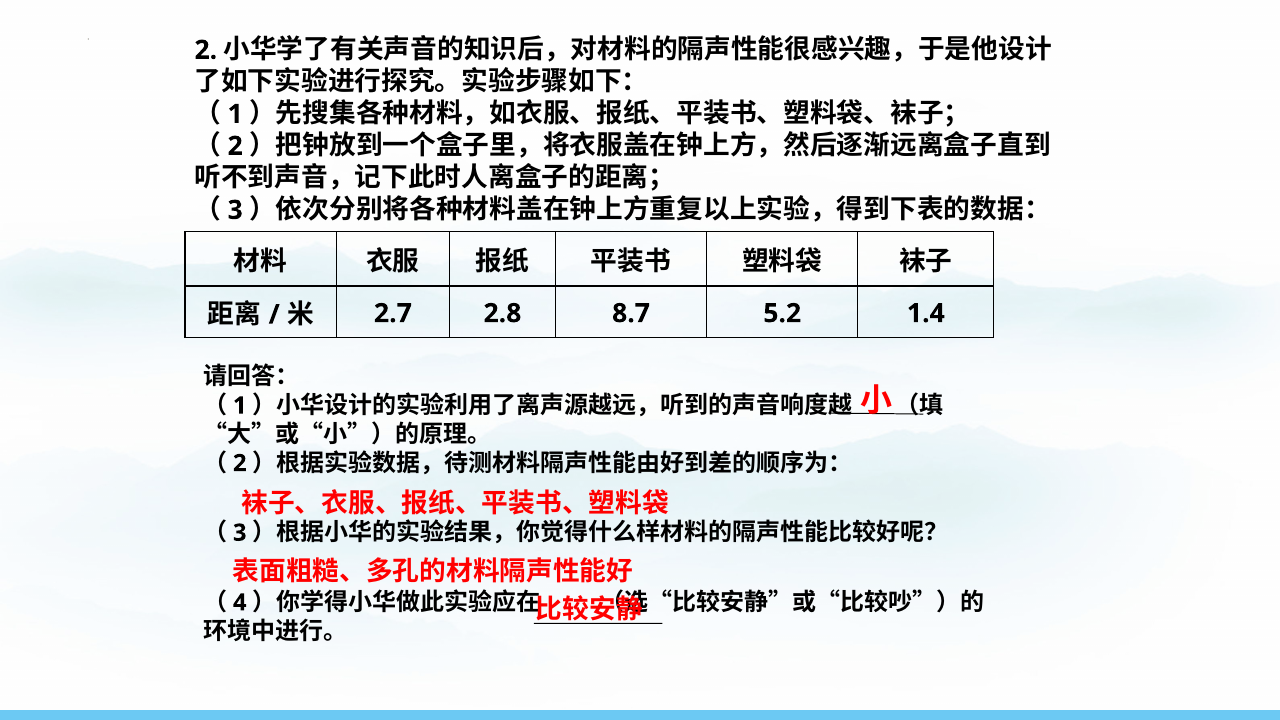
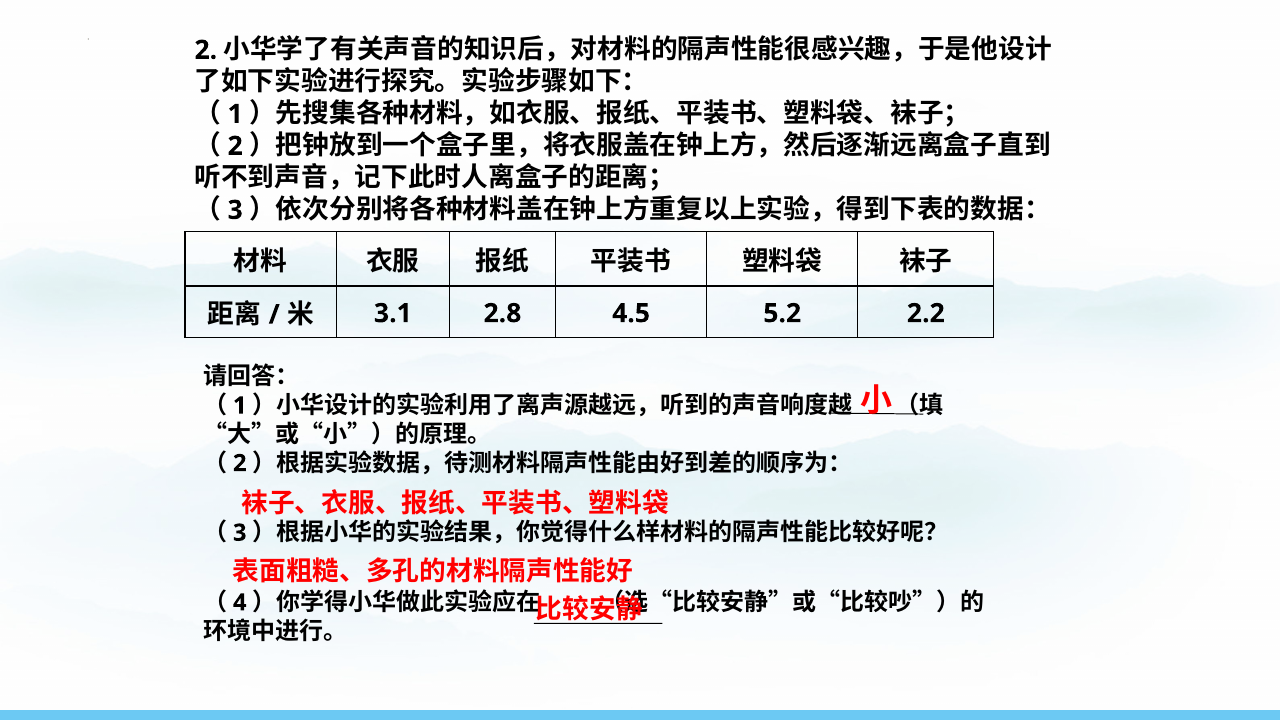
2.7: 2.7 -> 3.1
8.7: 8.7 -> 4.5
1.4: 1.4 -> 2.2
